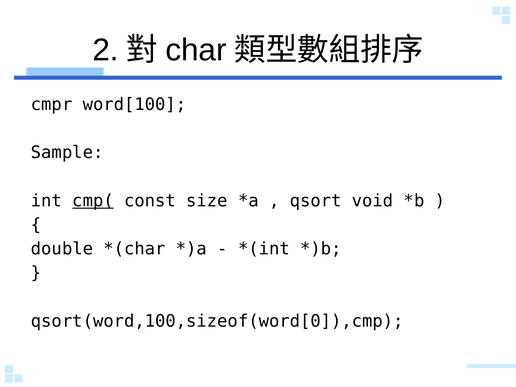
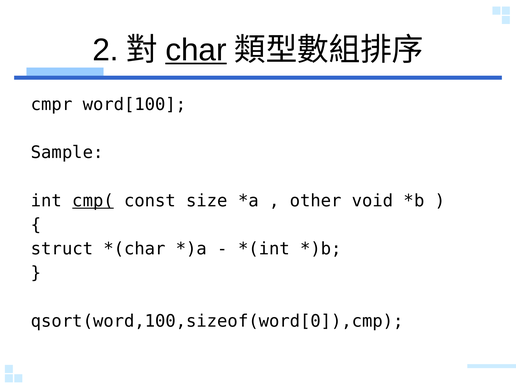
char underline: none -> present
qsort: qsort -> other
double: double -> struct
